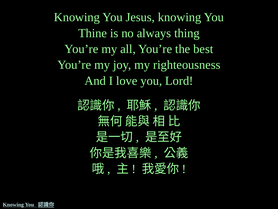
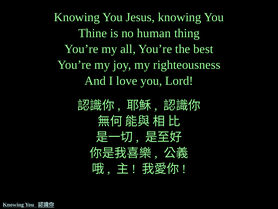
always: always -> human
